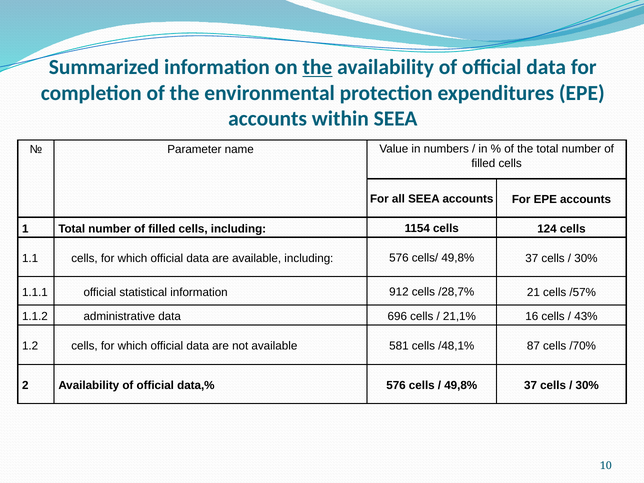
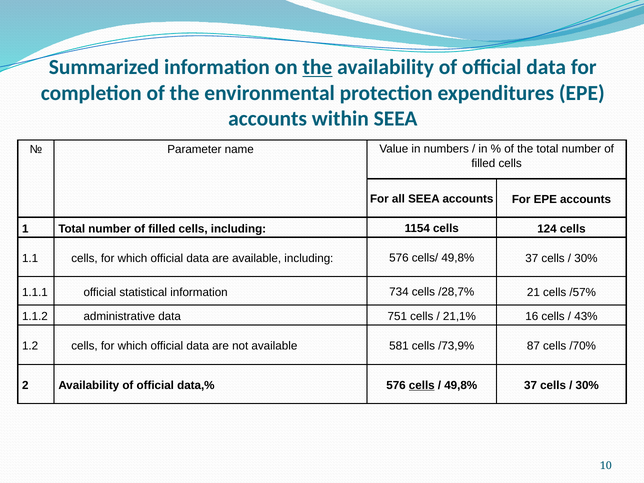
912: 912 -> 734
696: 696 -> 751
/48,1%: /48,1% -> /73,9%
cells at (422, 385) underline: none -> present
